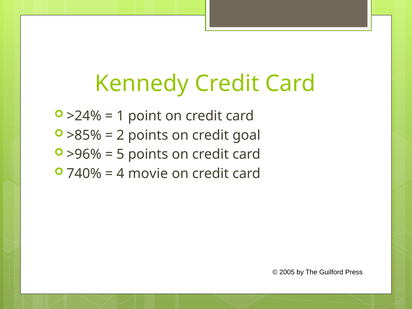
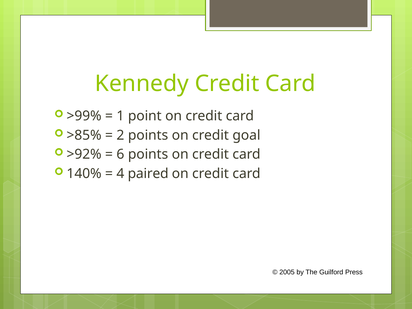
>24%: >24% -> >99%
>96%: >96% -> >92%
5: 5 -> 6
740%: 740% -> 140%
movie: movie -> paired
